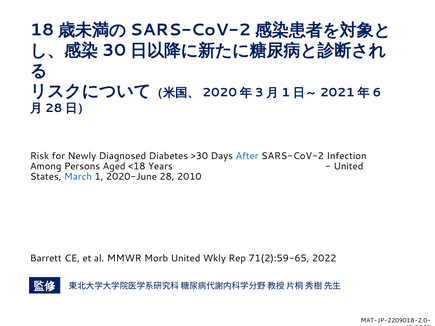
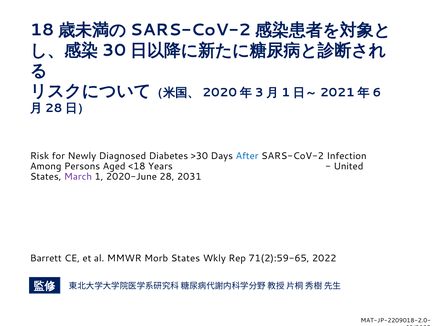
March colour: blue -> purple
2010: 2010 -> 2031
Morb United: United -> States
